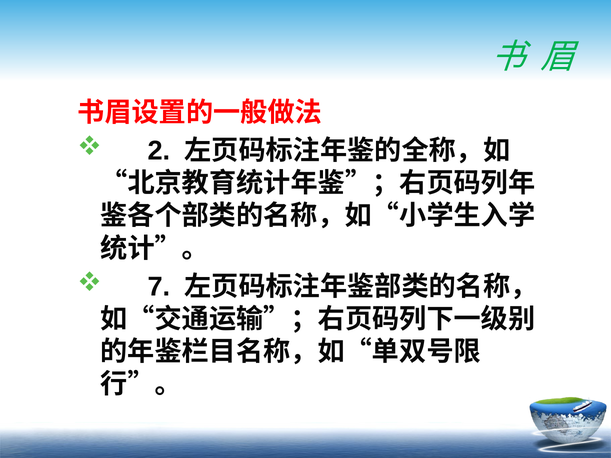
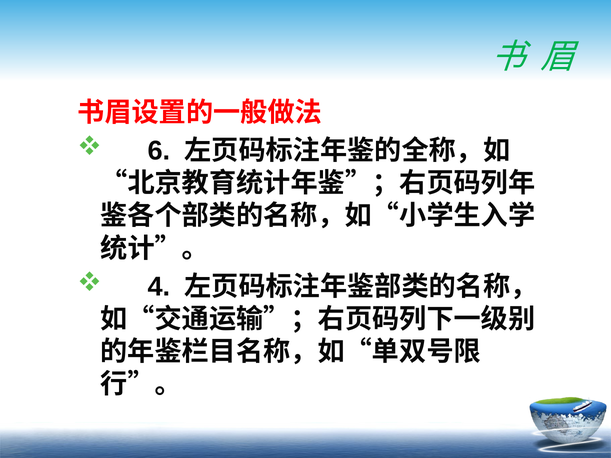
2: 2 -> 6
7: 7 -> 4
